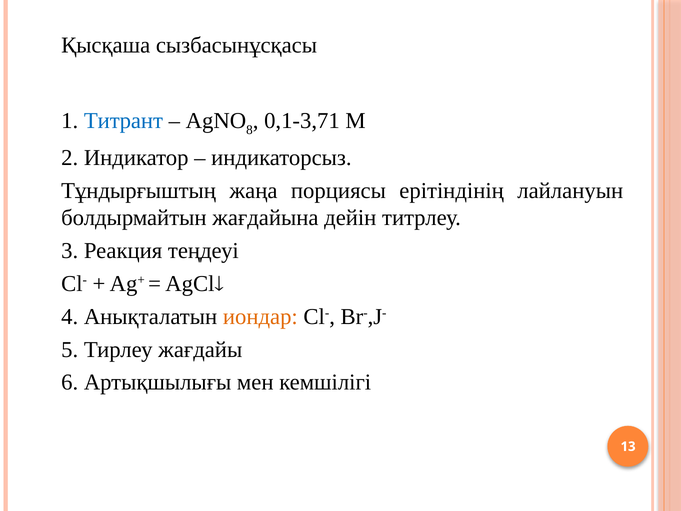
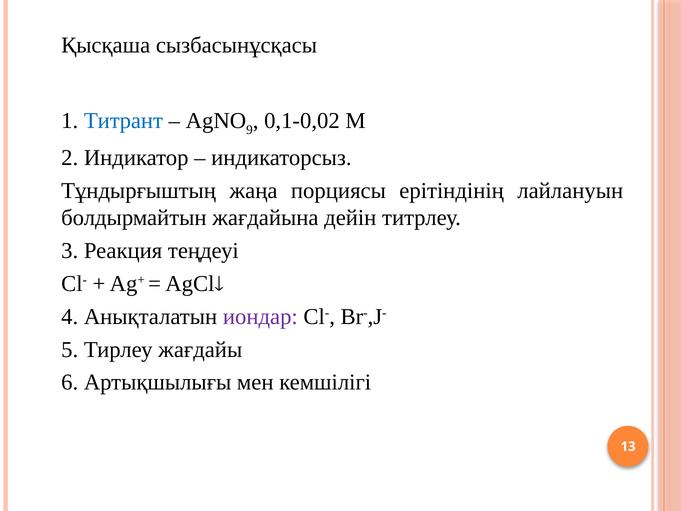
8: 8 -> 9
0,1-3,71: 0,1-3,71 -> 0,1-0,02
иондар colour: orange -> purple
